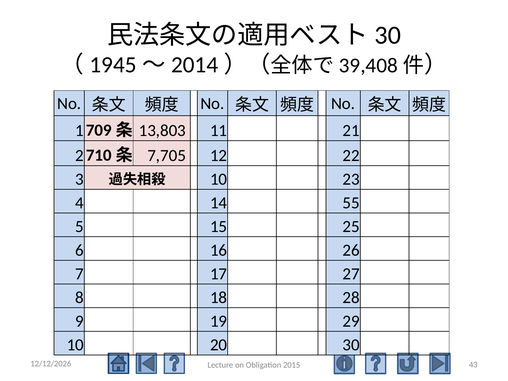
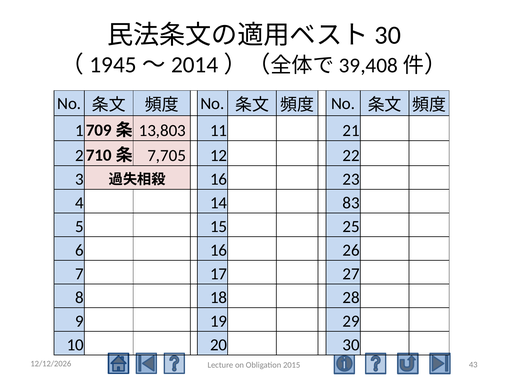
10 at (219, 179): 10 -> 16
55: 55 -> 83
